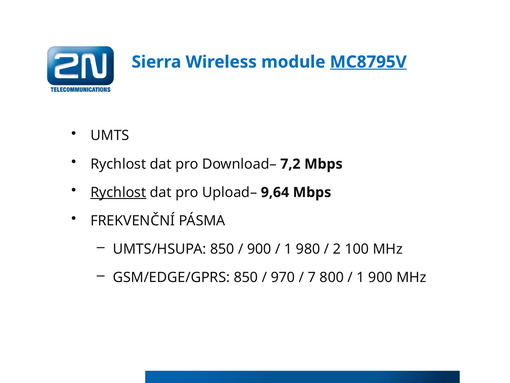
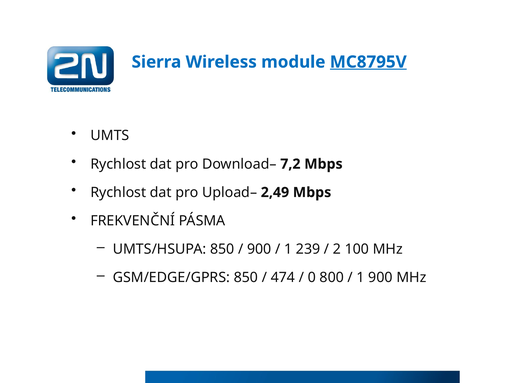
Rychlost at (118, 192) underline: present -> none
9,64: 9,64 -> 2,49
980: 980 -> 239
970: 970 -> 474
7: 7 -> 0
